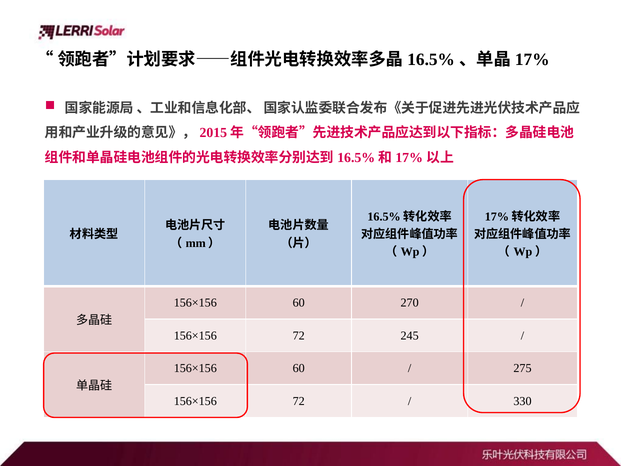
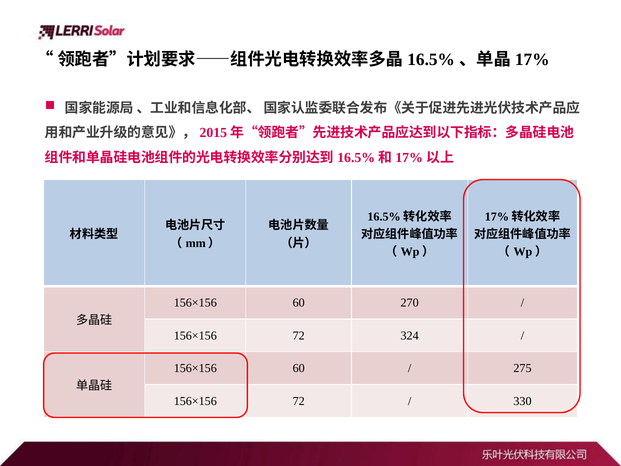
245: 245 -> 324
